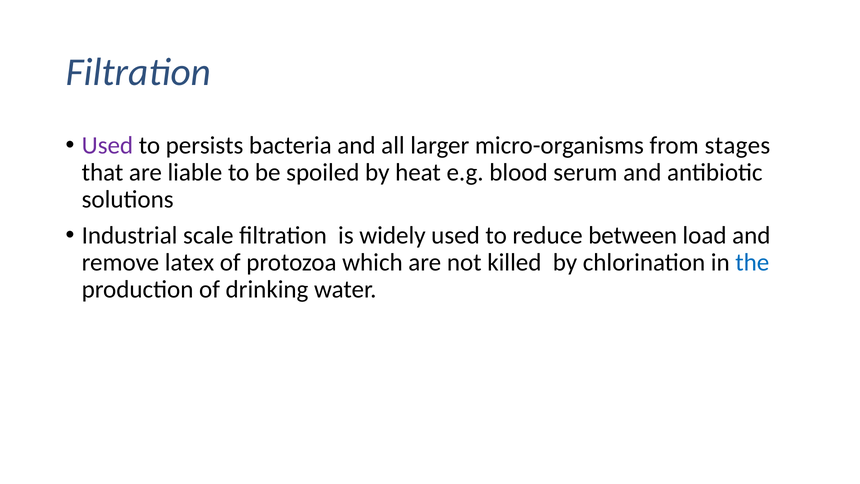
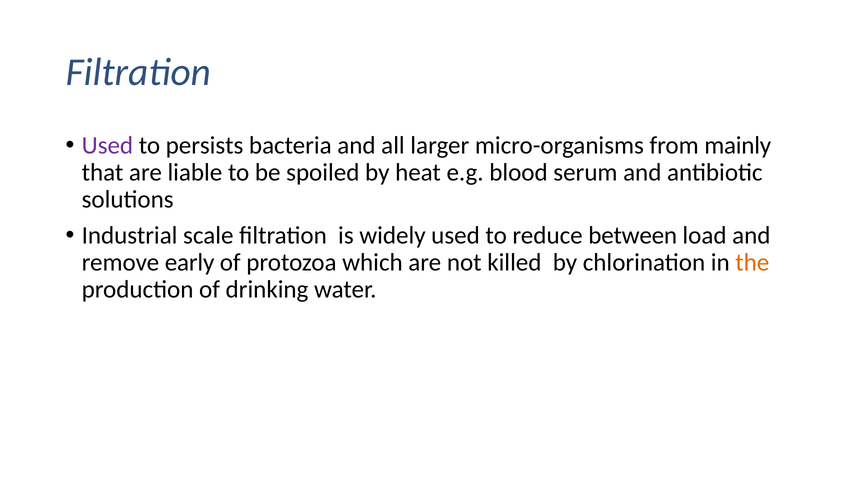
stages: stages -> mainly
latex: latex -> early
the colour: blue -> orange
